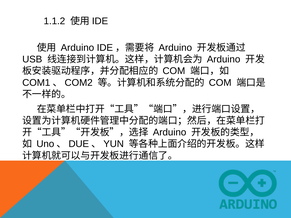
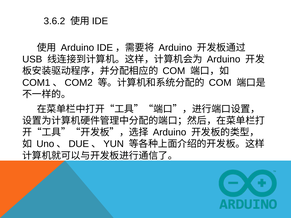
1.1.2: 1.1.2 -> 3.6.2
